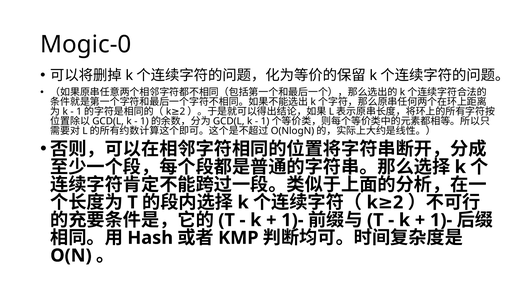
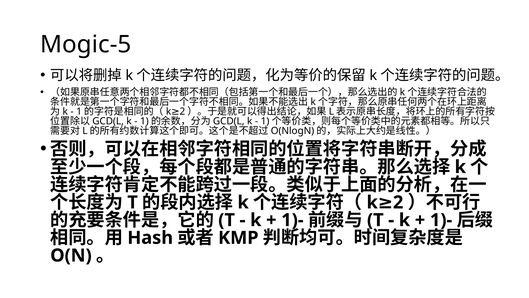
Mogic-0: Mogic-0 -> Mogic-5
